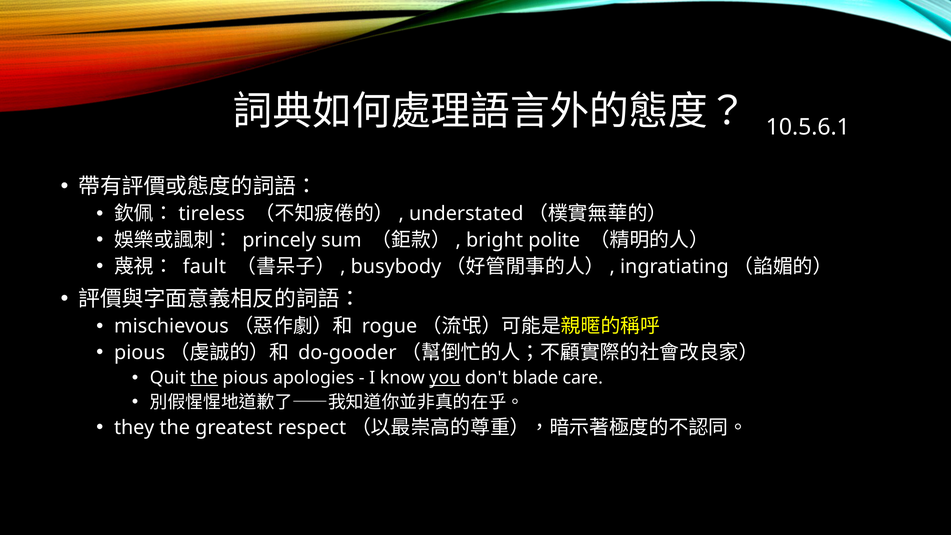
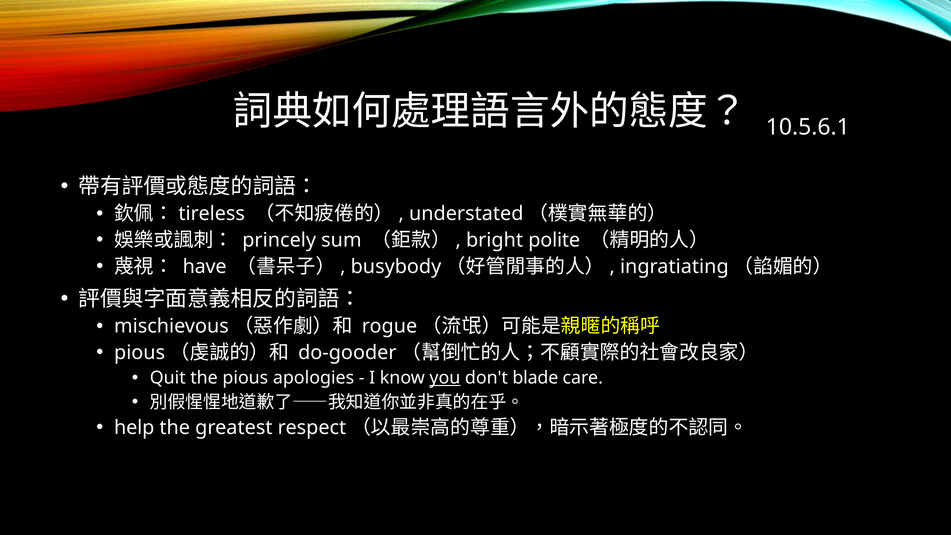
fault: fault -> have
the at (204, 378) underline: present -> none
they: they -> help
